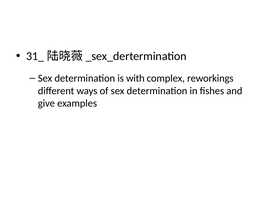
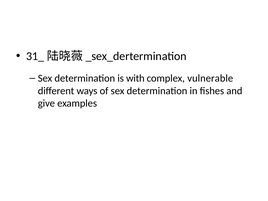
reworkings: reworkings -> vulnerable
